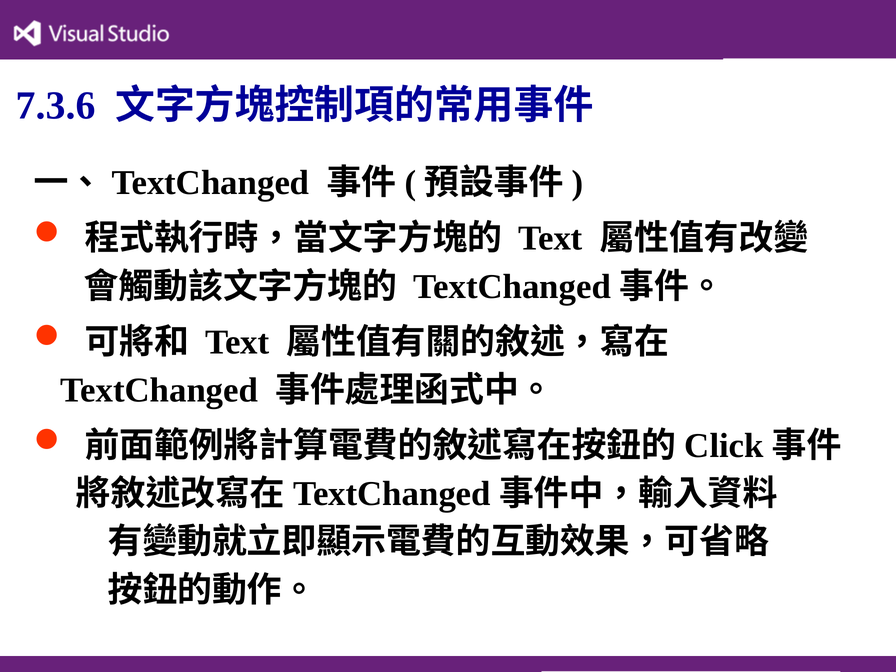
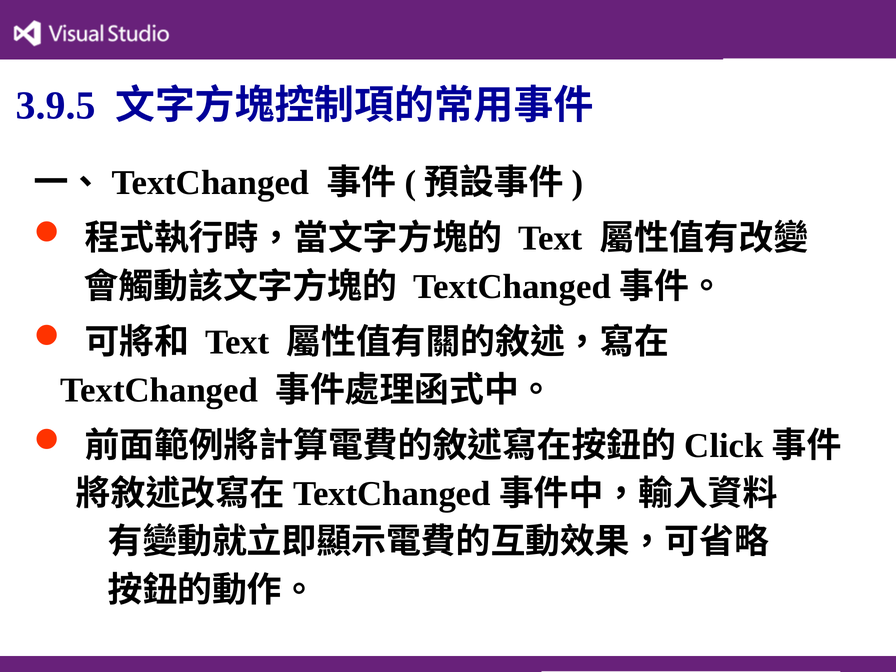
7.3.6: 7.3.6 -> 3.9.5
